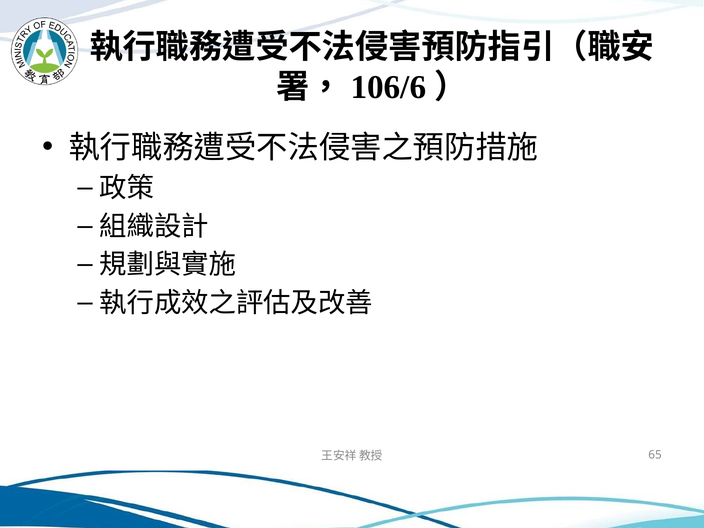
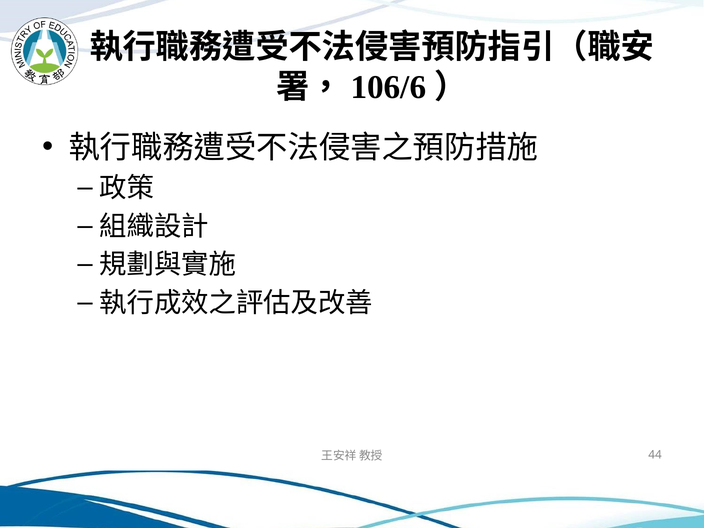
65: 65 -> 44
